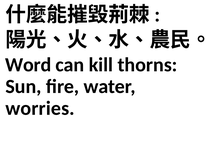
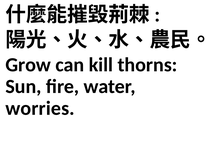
Word: Word -> Grow
